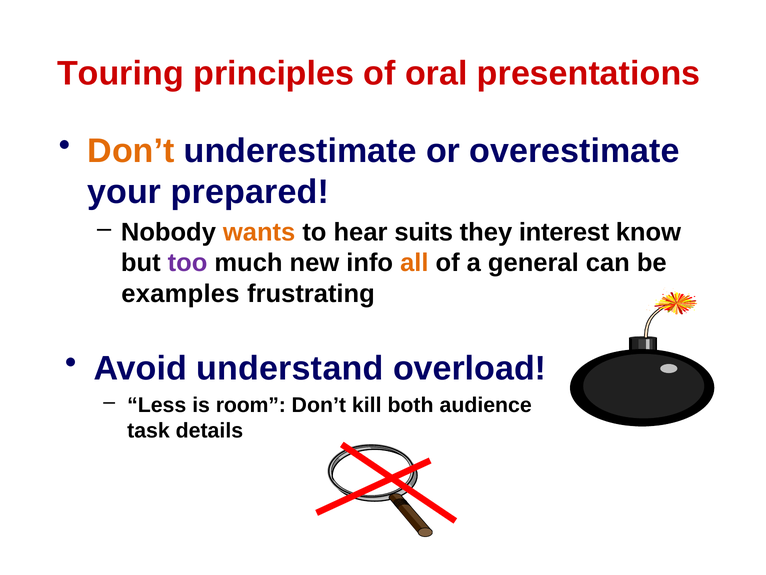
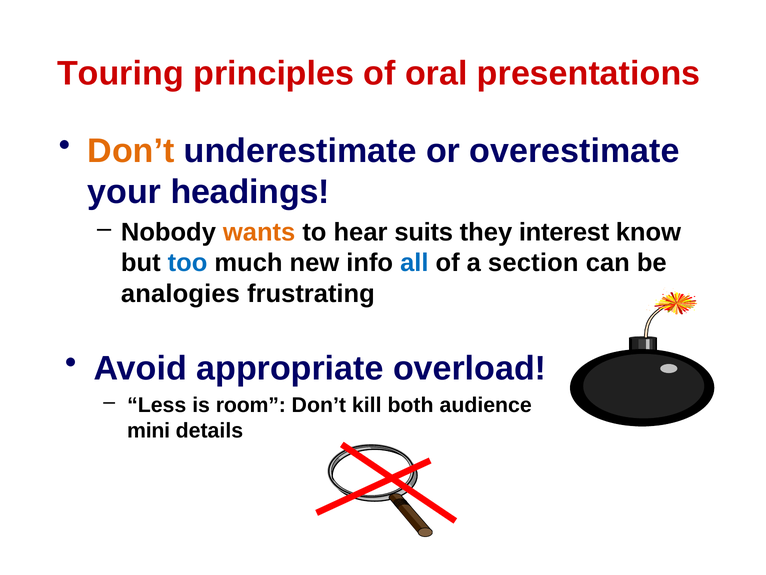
prepared: prepared -> headings
too colour: purple -> blue
all colour: orange -> blue
general: general -> section
examples: examples -> analogies
understand: understand -> appropriate
task: task -> mini
